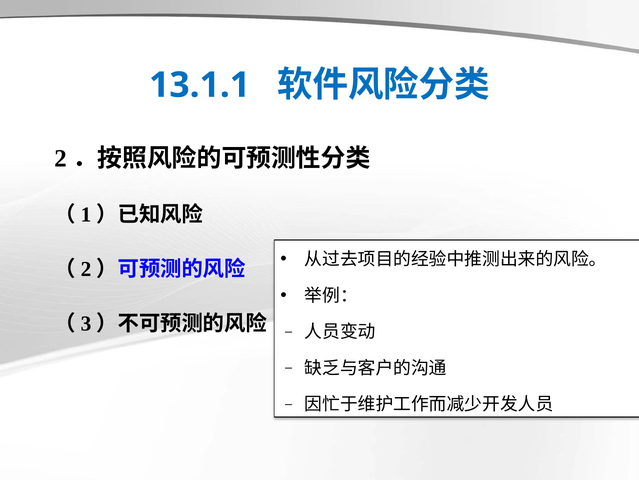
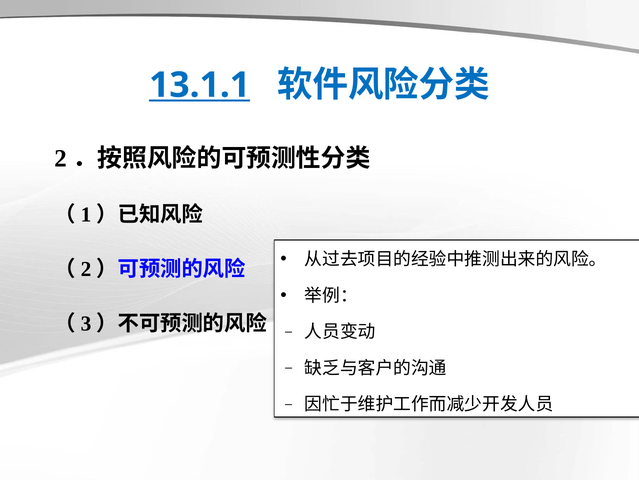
13.1.1 underline: none -> present
